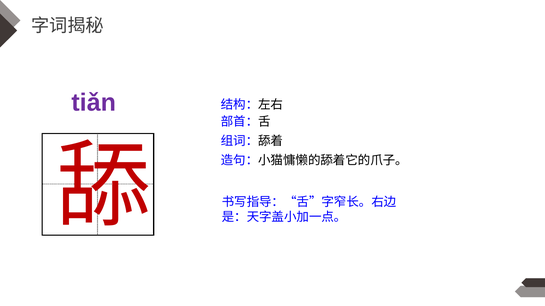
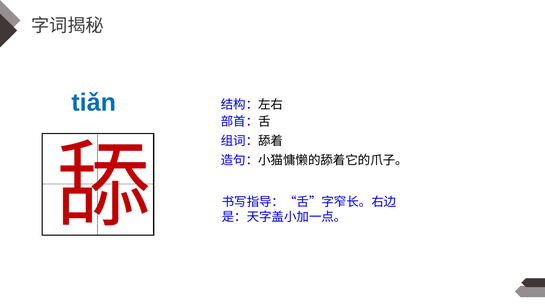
tiǎn colour: purple -> blue
